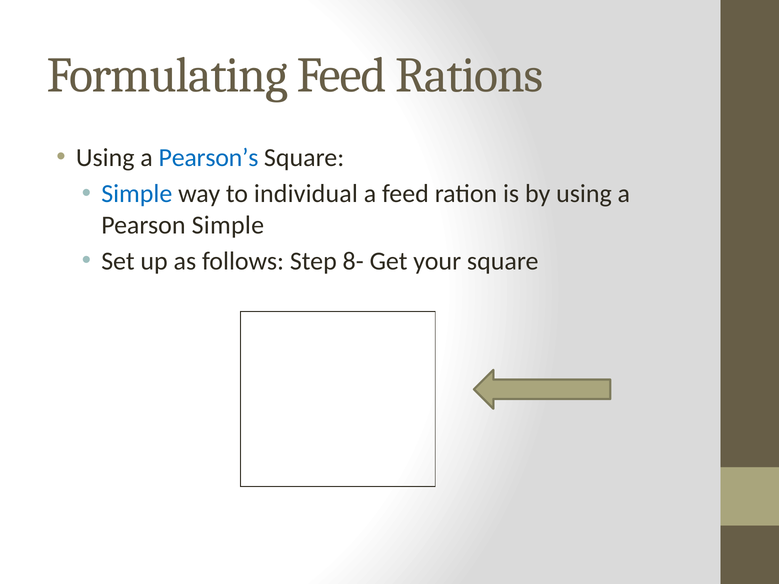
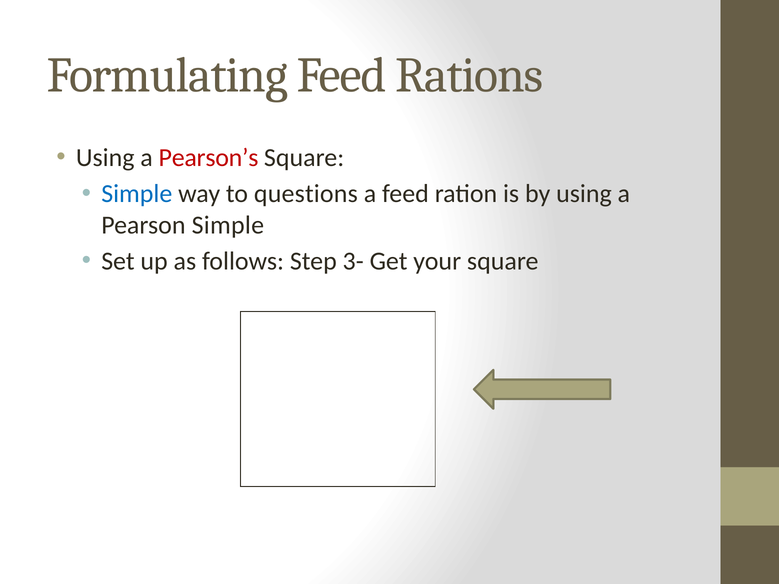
Pearson’s colour: blue -> red
individual: individual -> questions
8-: 8- -> 3-
